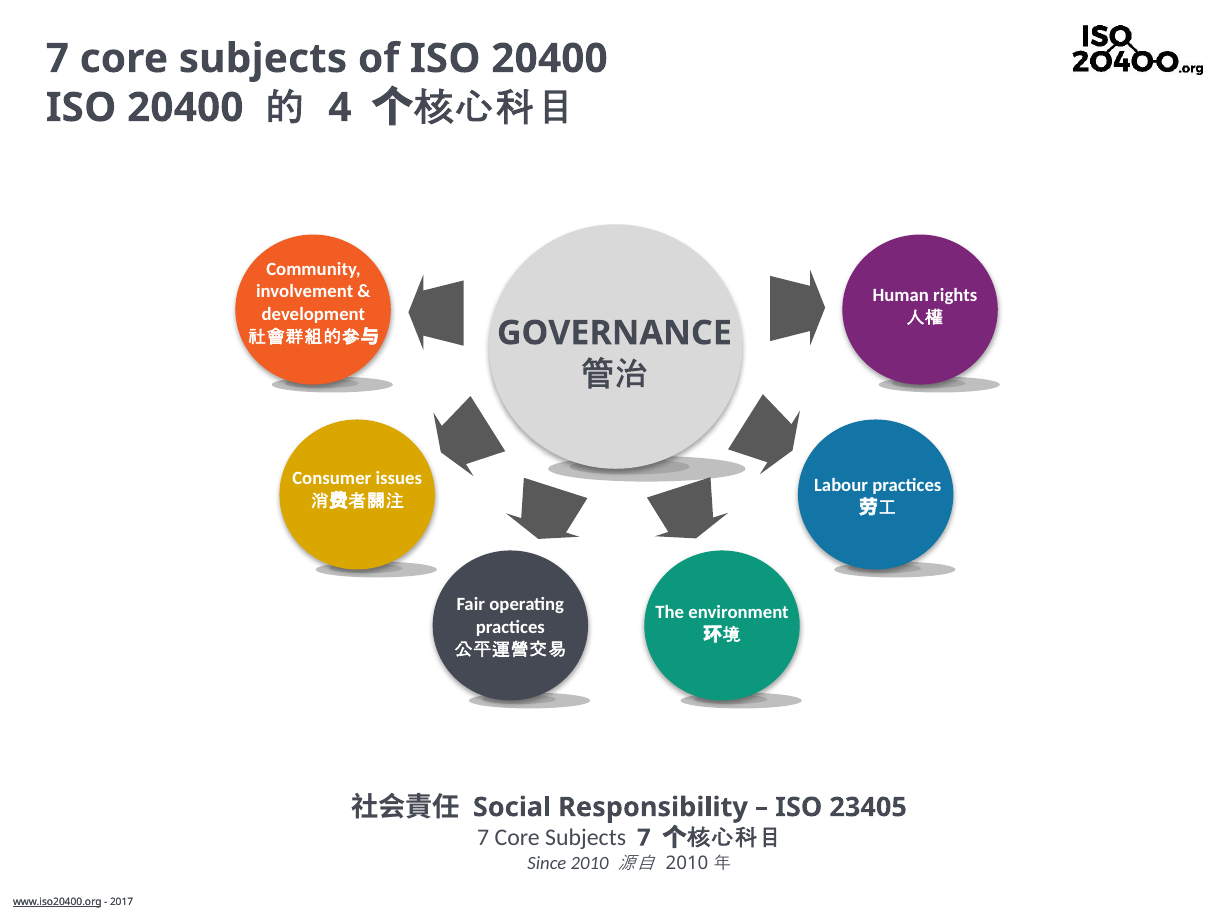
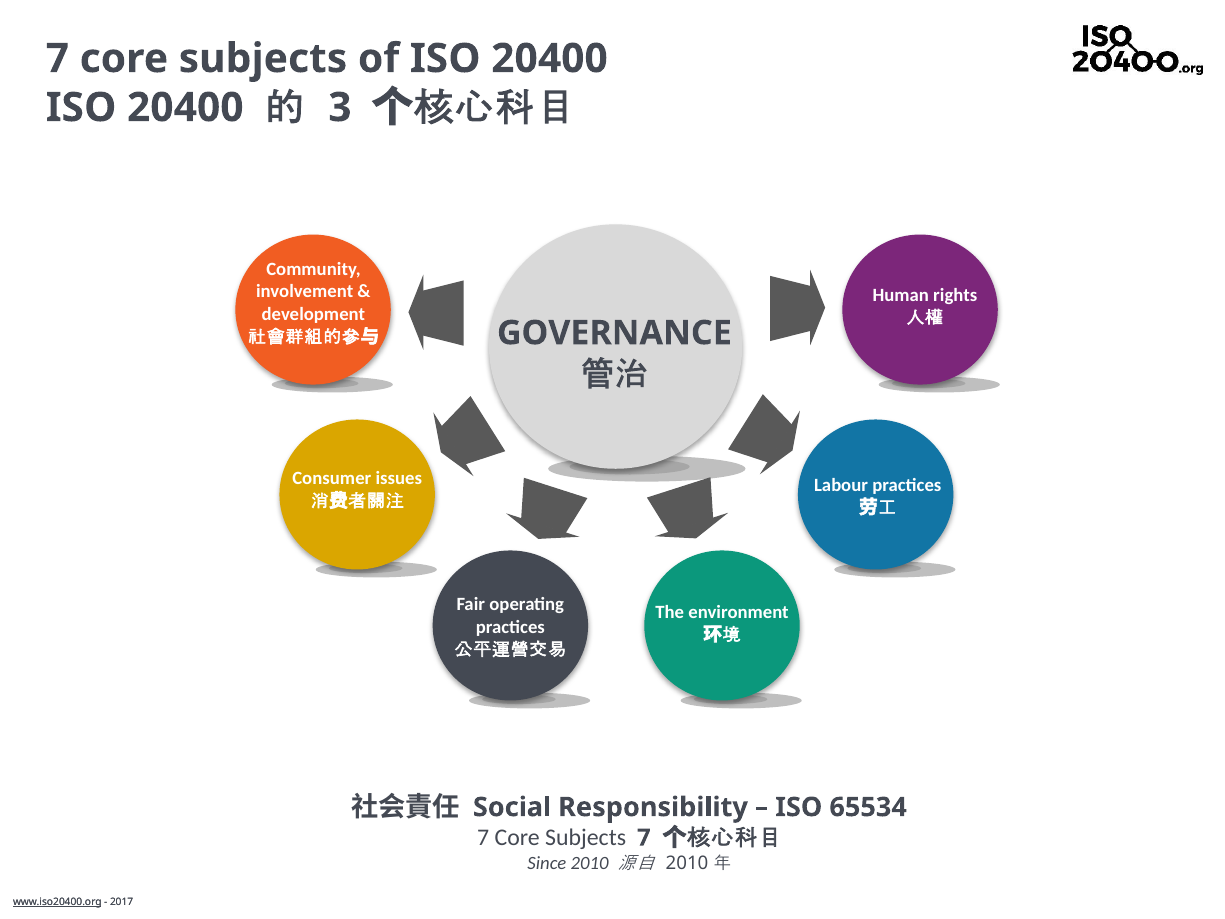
4: 4 -> 3
23405: 23405 -> 65534
